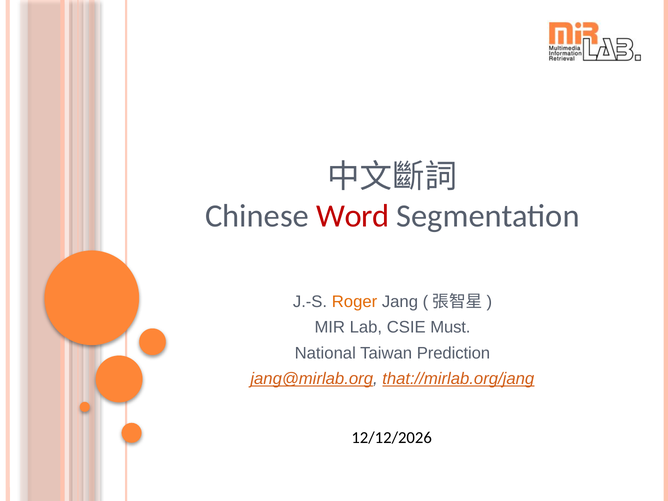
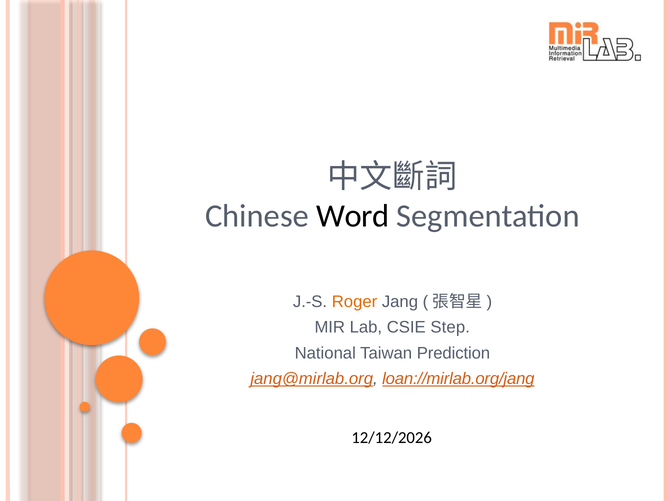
Word colour: red -> black
Must: Must -> Step
that://mirlab.org/jang: that://mirlab.org/jang -> loan://mirlab.org/jang
